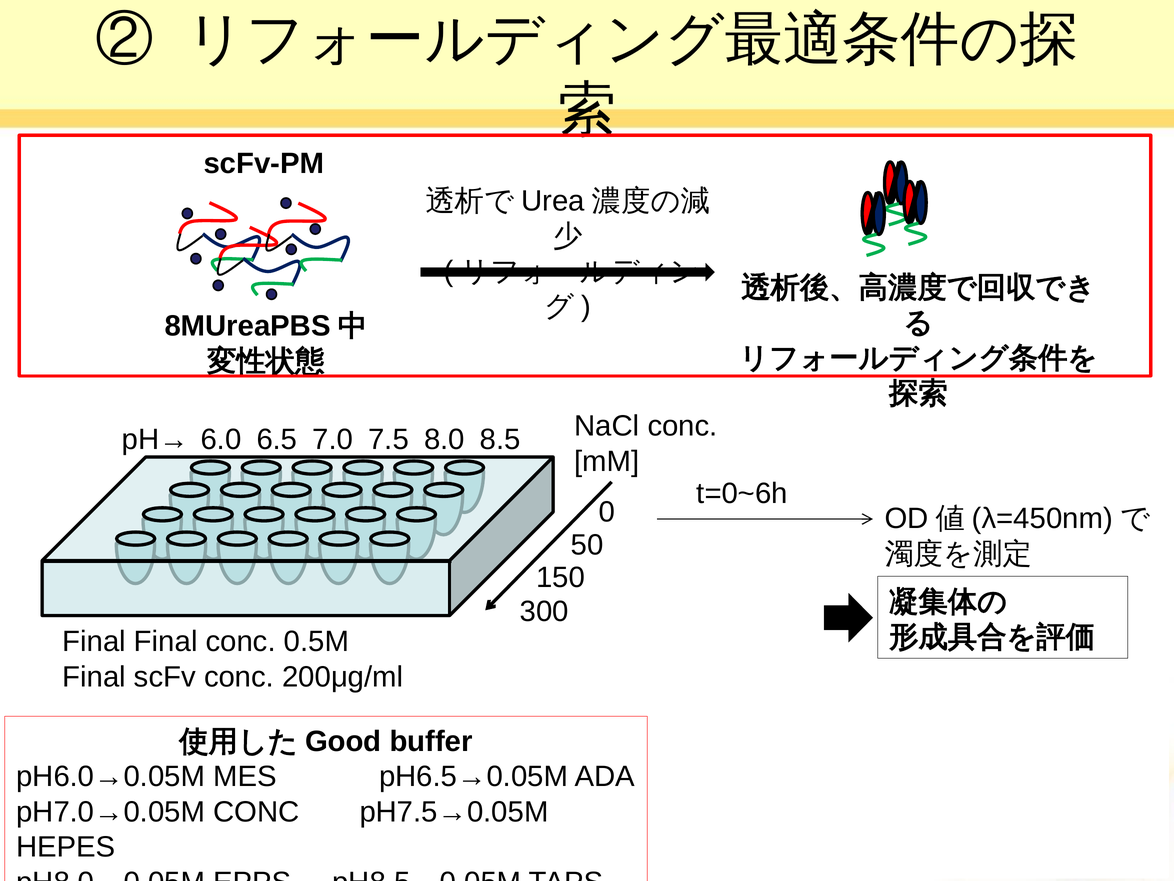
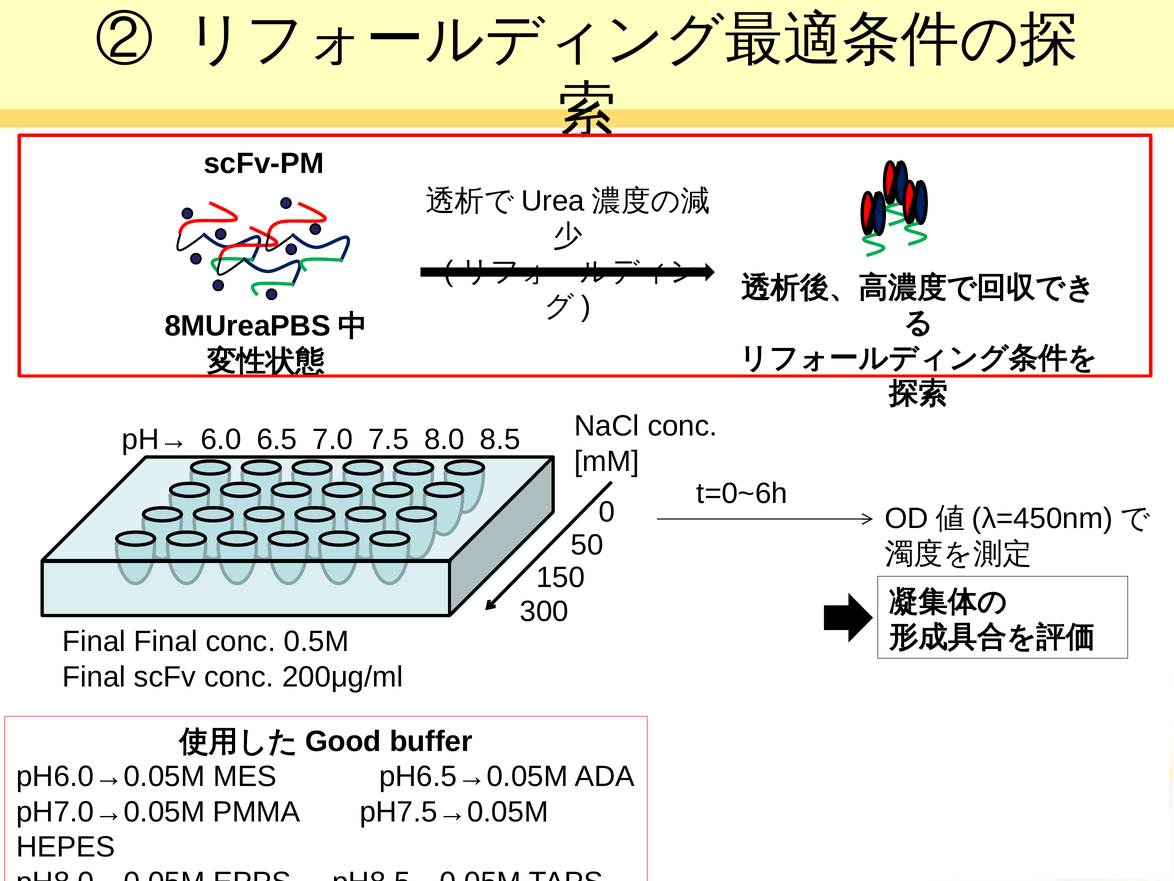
pH7.0→0.05M CONC: CONC -> PMMA
